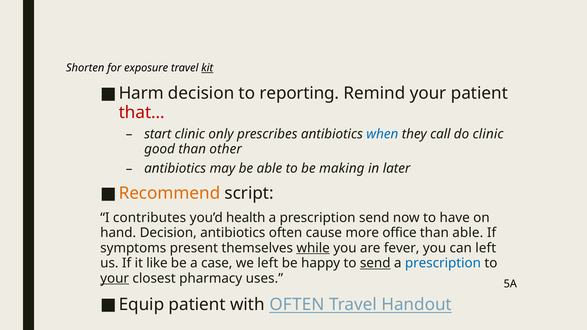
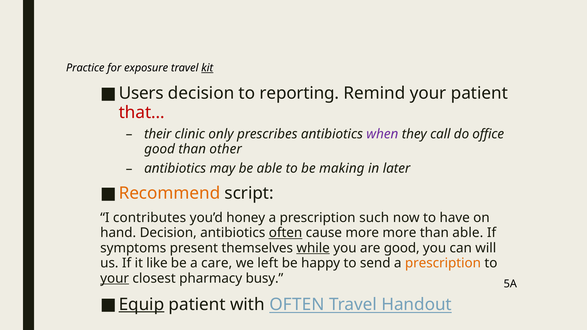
Shorten: Shorten -> Practice
Harm: Harm -> Users
start: start -> their
when colour: blue -> purple
do clinic: clinic -> office
health: health -> honey
prescription send: send -> such
often at (286, 233) underline: none -> present
more office: office -> more
are fever: fever -> good
can left: left -> will
case: case -> care
send at (375, 263) underline: present -> none
prescription at (443, 263) colour: blue -> orange
uses: uses -> busy
Equip underline: none -> present
